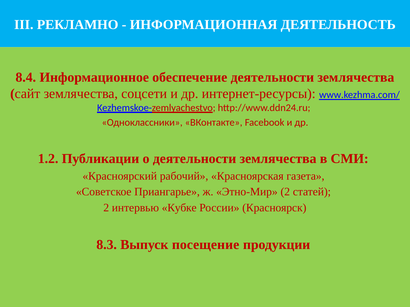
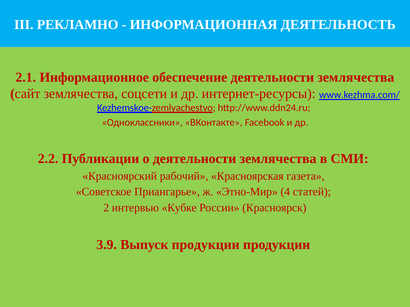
8.4: 8.4 -> 2.1
1.2: 1.2 -> 2.2
Этно-Мир 2: 2 -> 4
8.3: 8.3 -> 3.9
Выпуск посещение: посещение -> продукции
